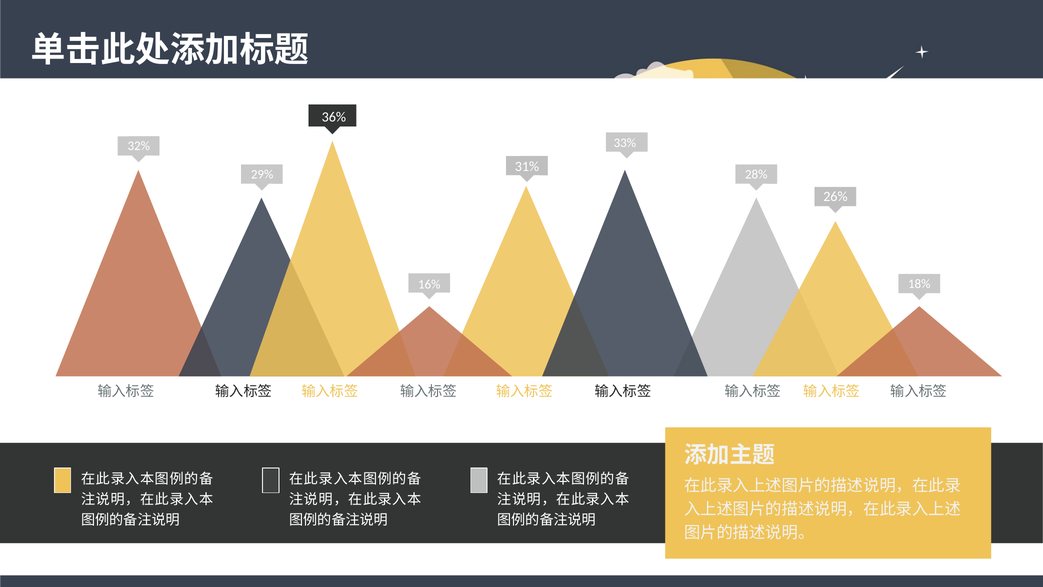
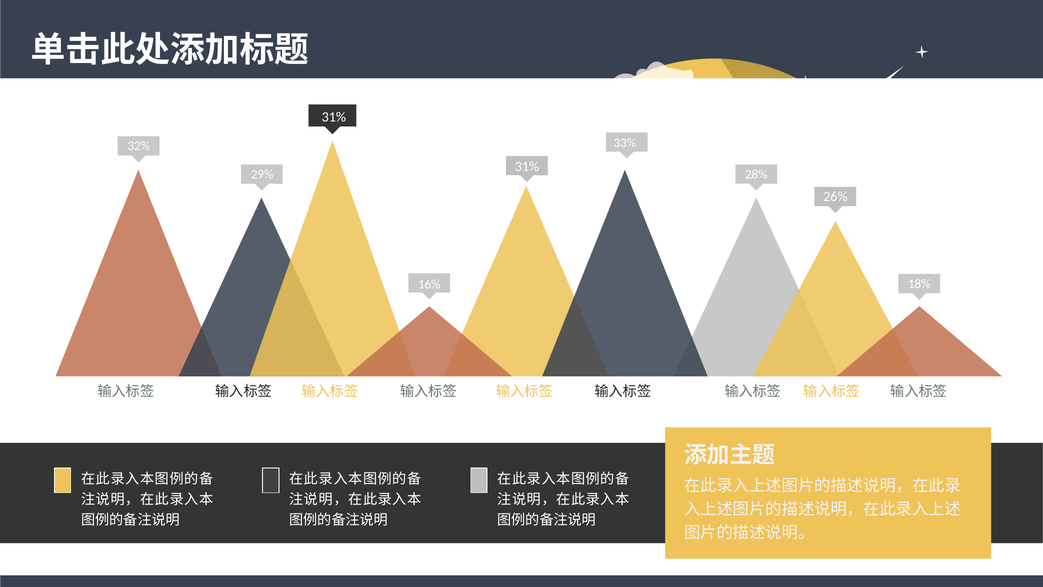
36% at (334, 117): 36% -> 31%
